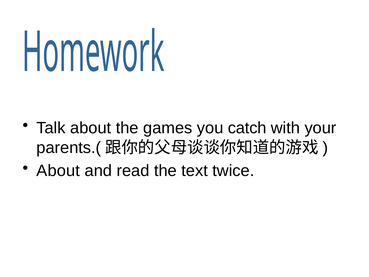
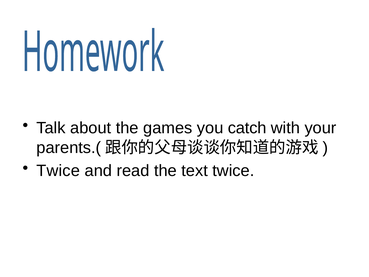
About at (58, 171): About -> Twice
